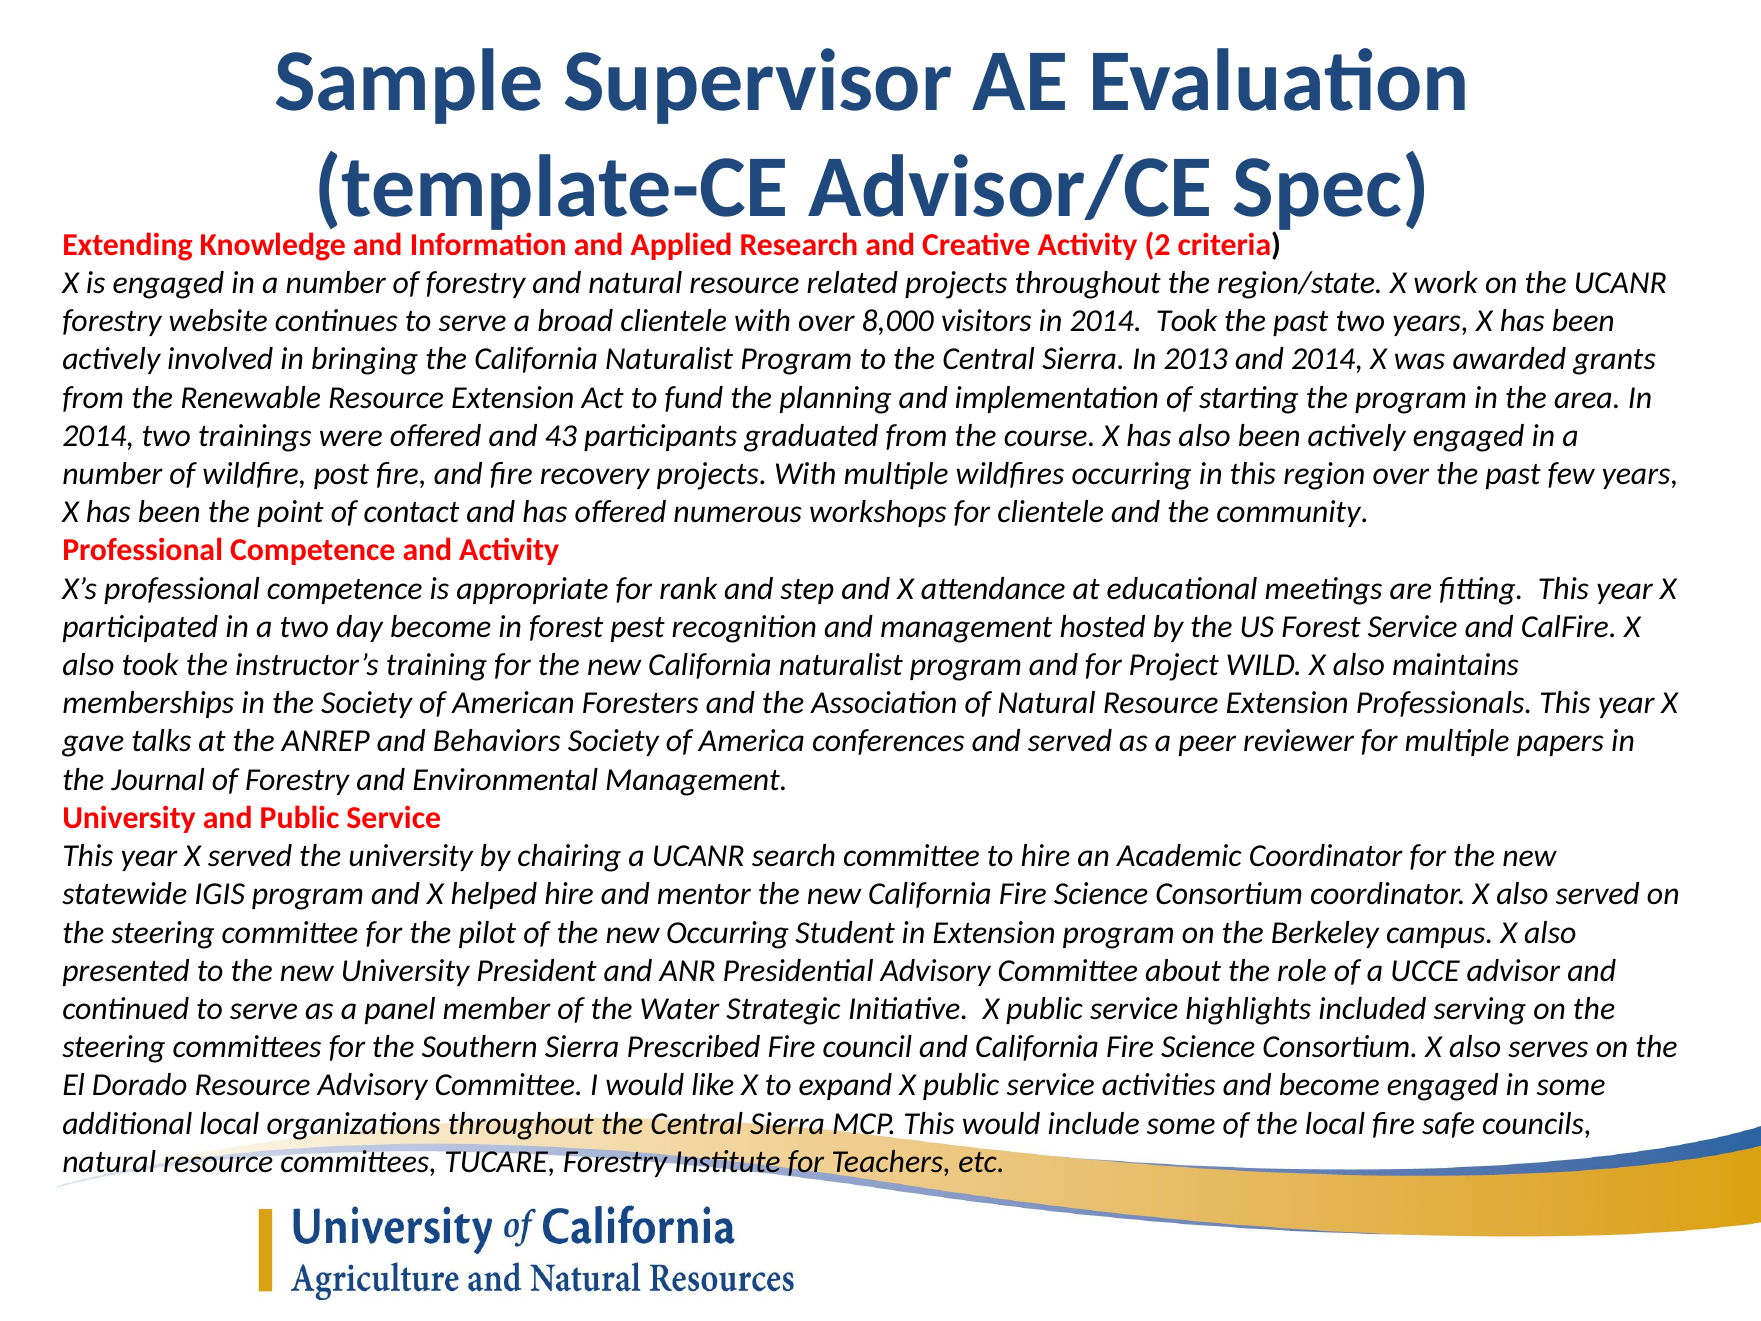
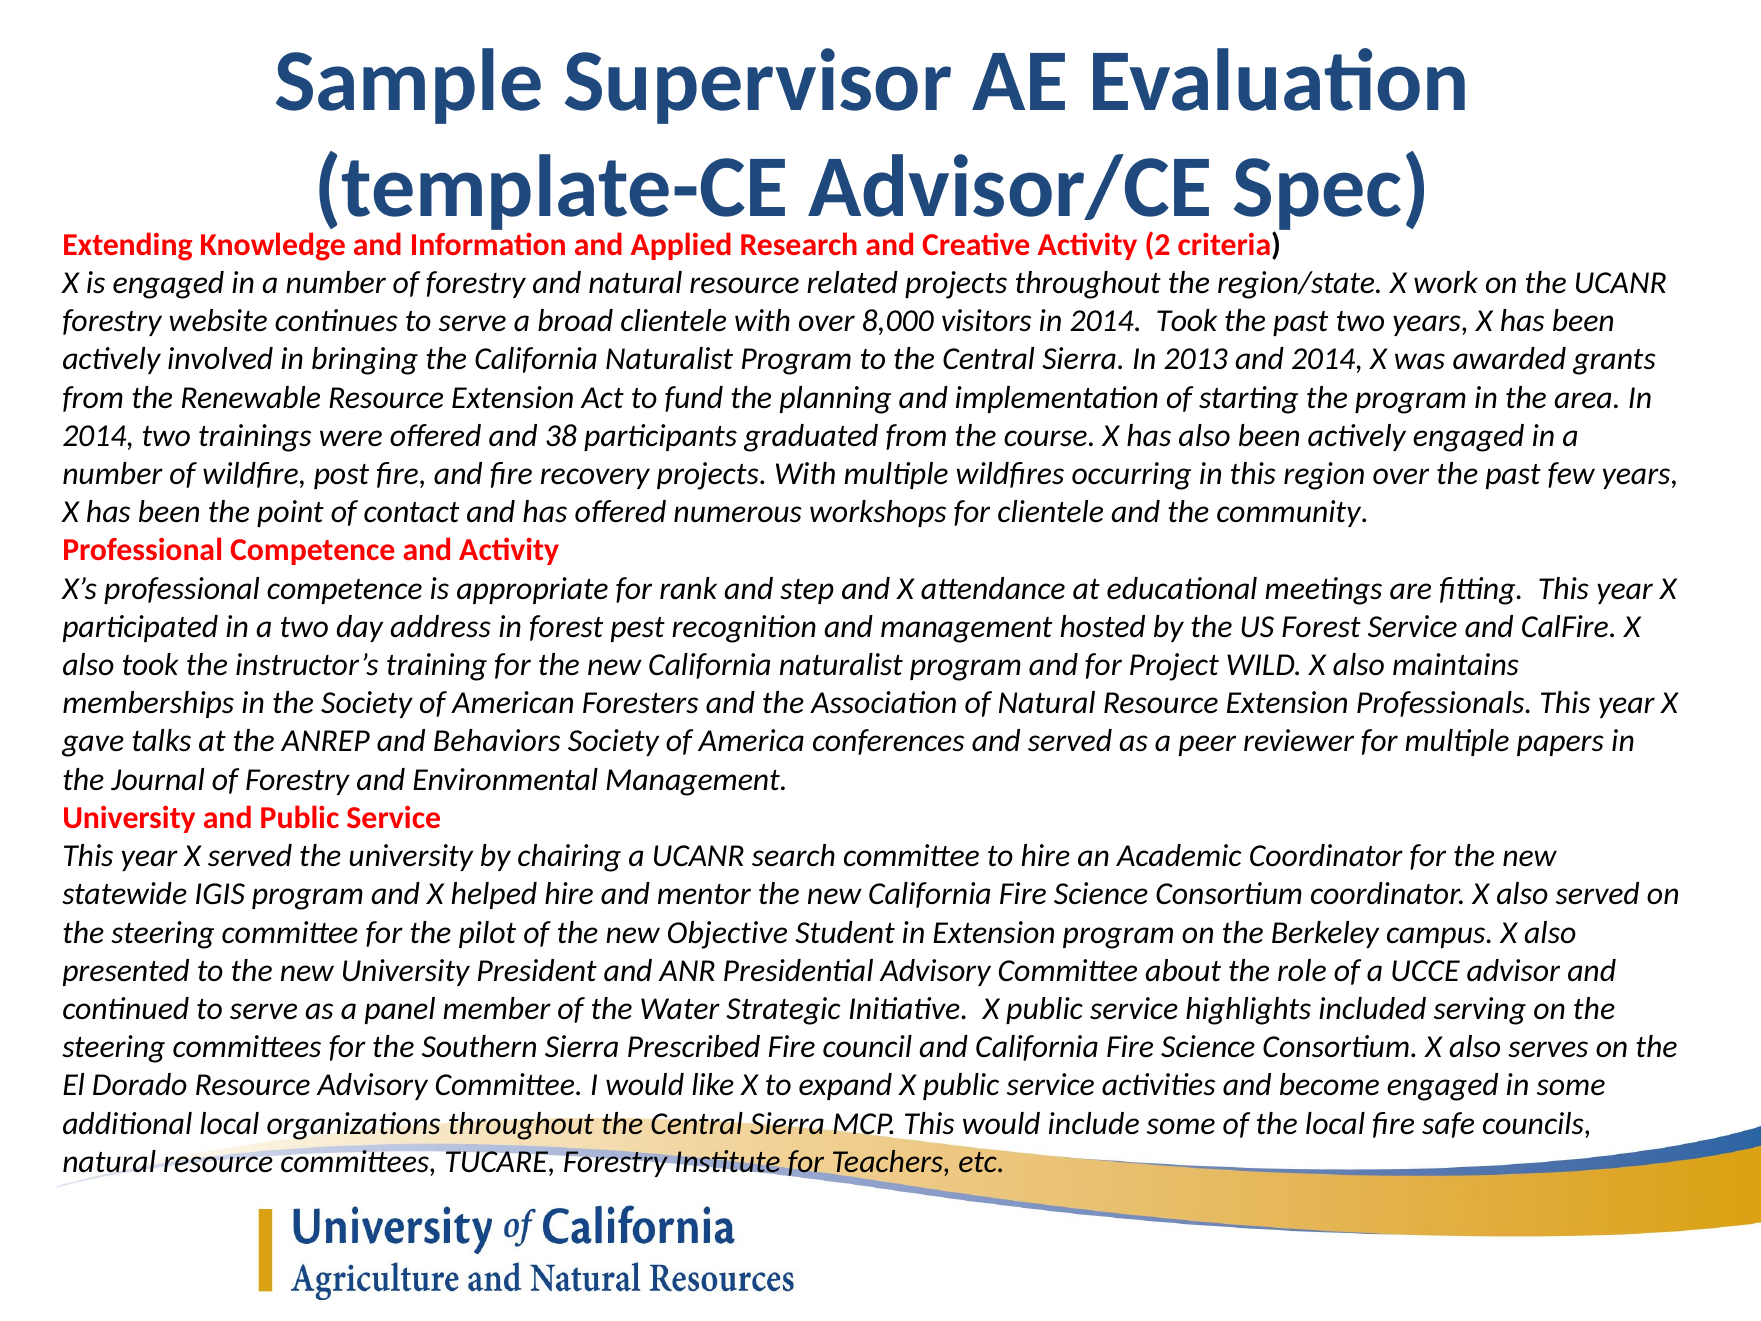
43: 43 -> 38
day become: become -> address
new Occurring: Occurring -> Objective
